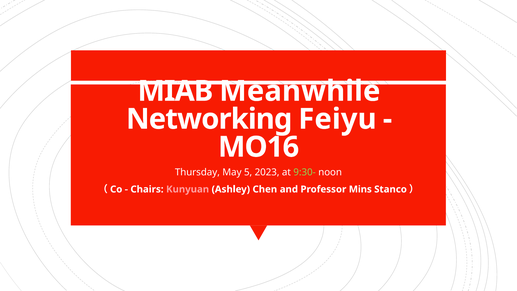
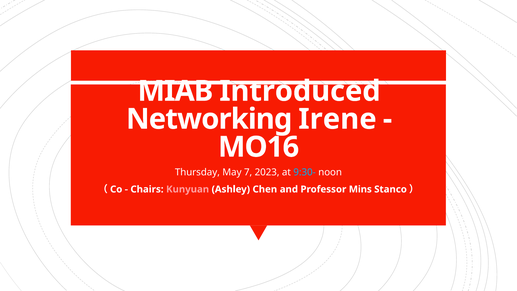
Meanwhile: Meanwhile -> Introduced
Feiyu: Feiyu -> Irene
5: 5 -> 7
9:30- colour: light green -> light blue
